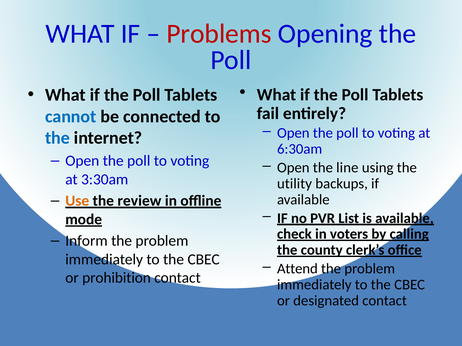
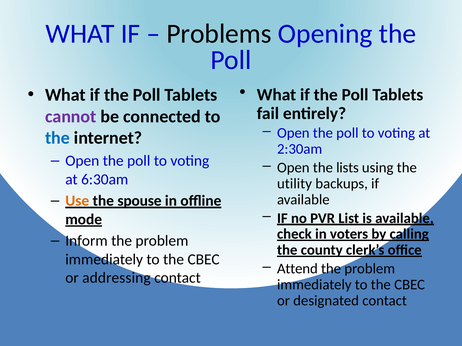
Problems colour: red -> black
cannot colour: blue -> purple
6:30am: 6:30am -> 2:30am
line: line -> lists
3:30am: 3:30am -> 6:30am
review: review -> spouse
prohibition: prohibition -> addressing
